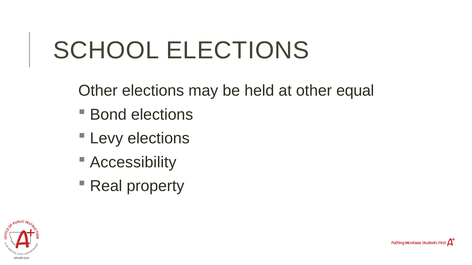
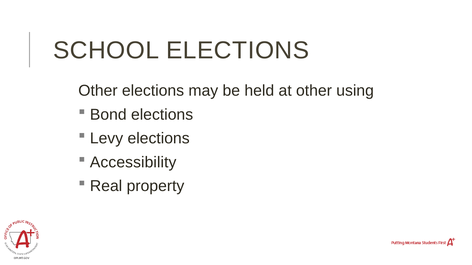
equal: equal -> using
